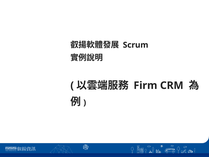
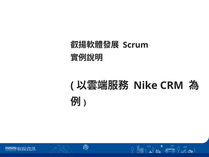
Firm: Firm -> Nike
